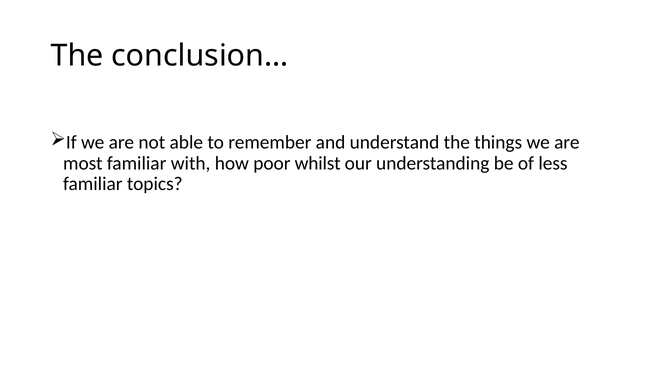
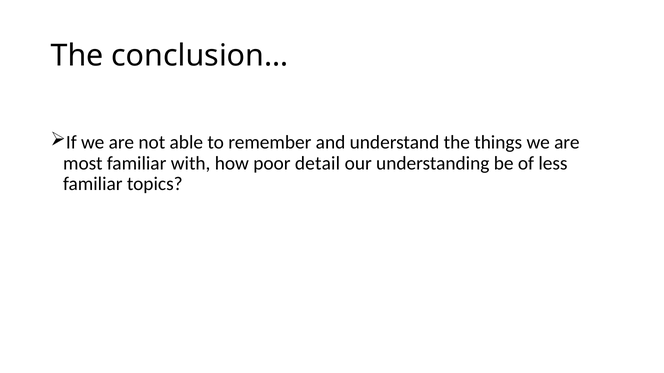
whilst: whilst -> detail
